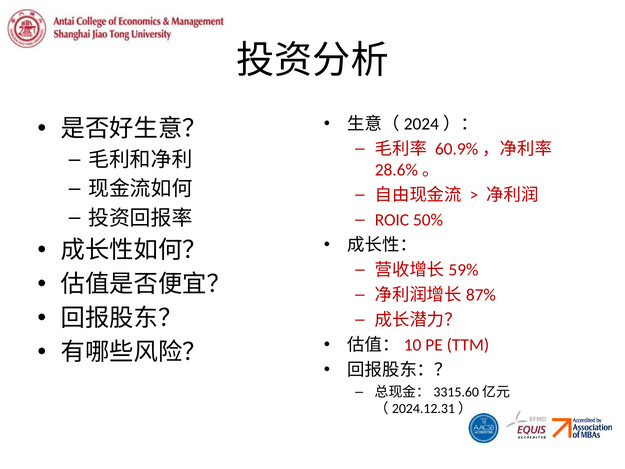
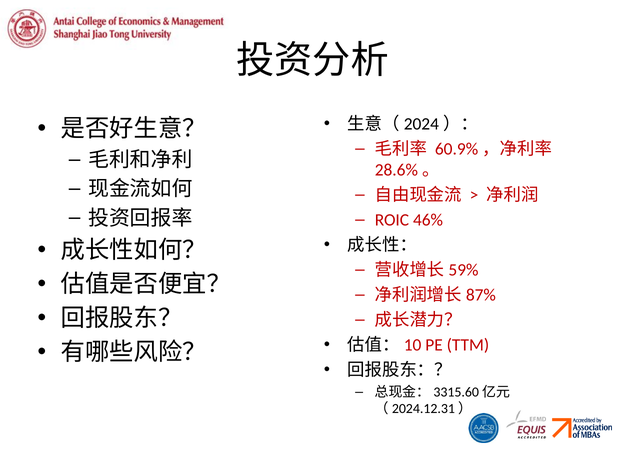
50%: 50% -> 46%
